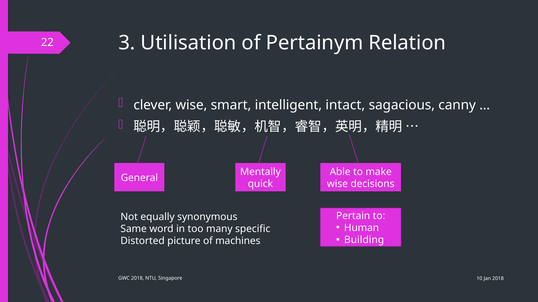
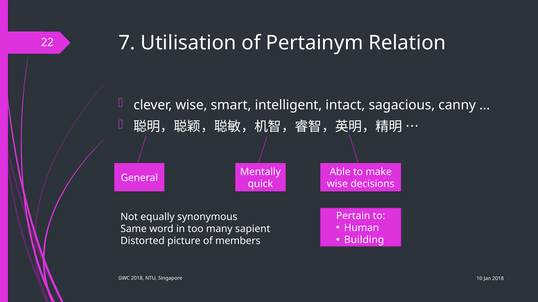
3: 3 -> 7
specific: specific -> sapient
machines: machines -> members
